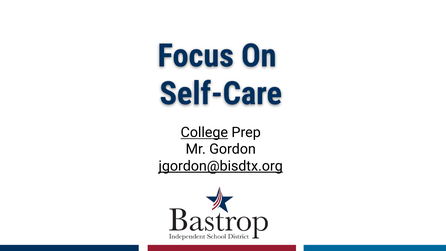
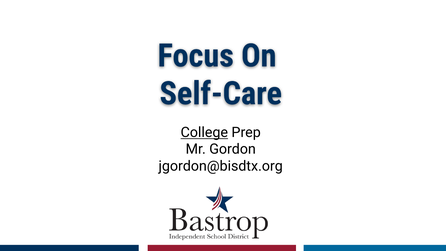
jgordon@bisdtx.org underline: present -> none
